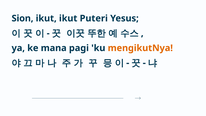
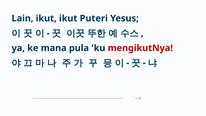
Sion: Sion -> Lain
pagi: pagi -> pula
mengikutNya colour: orange -> red
